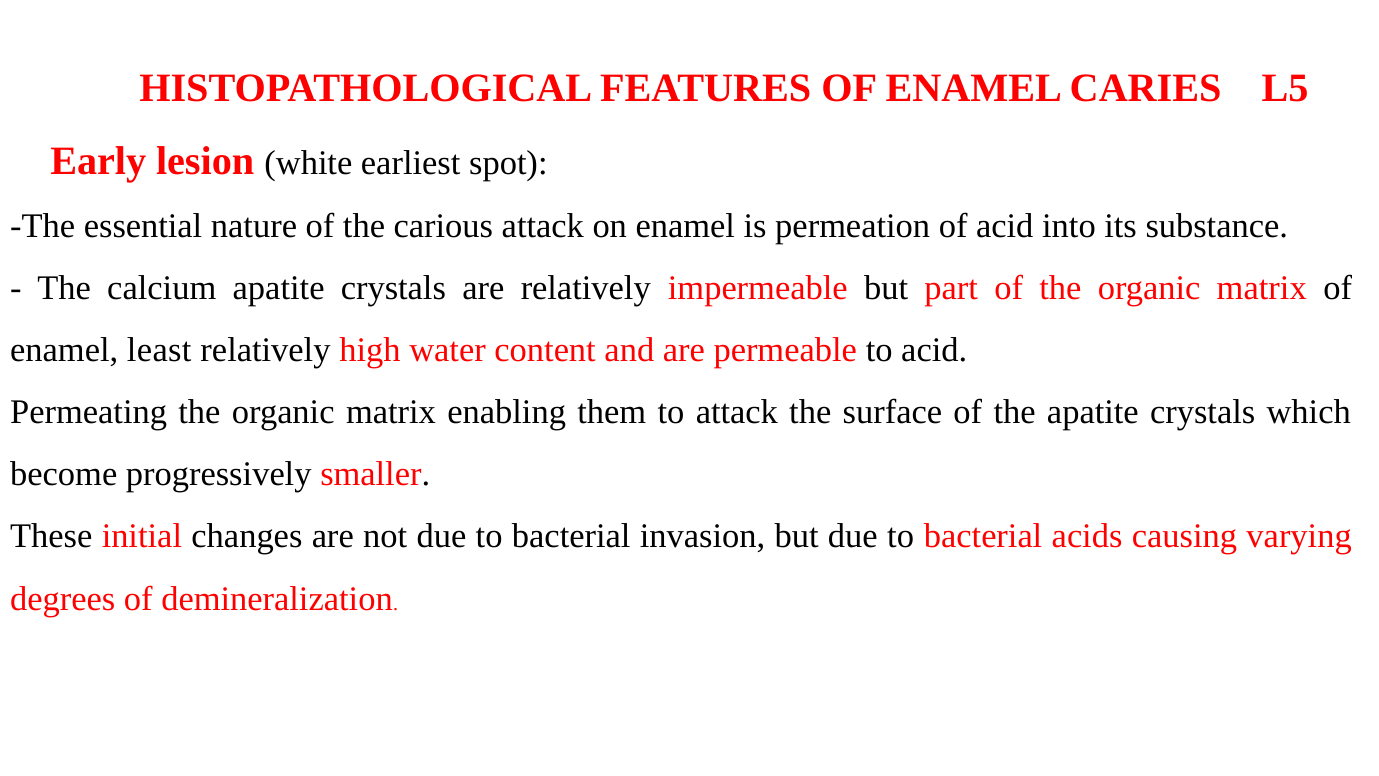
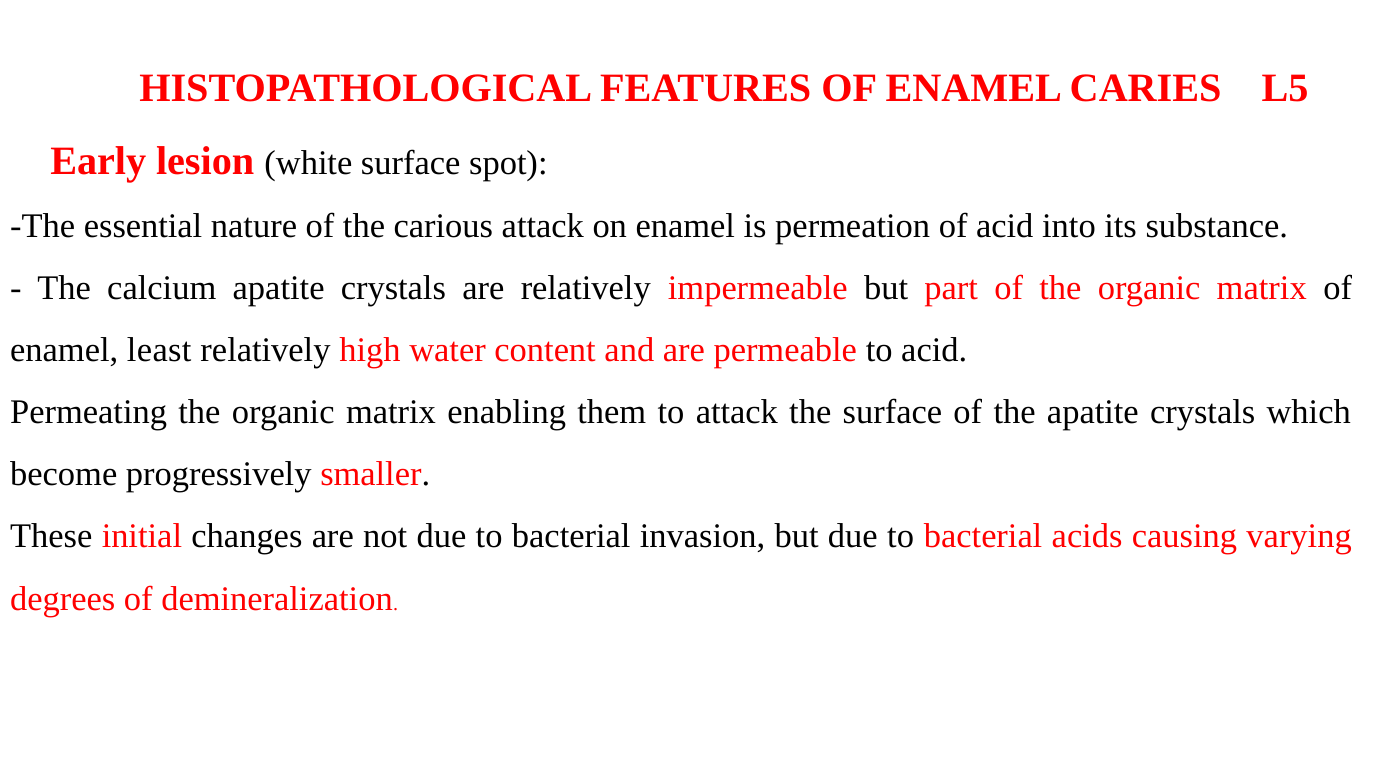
white earliest: earliest -> surface
